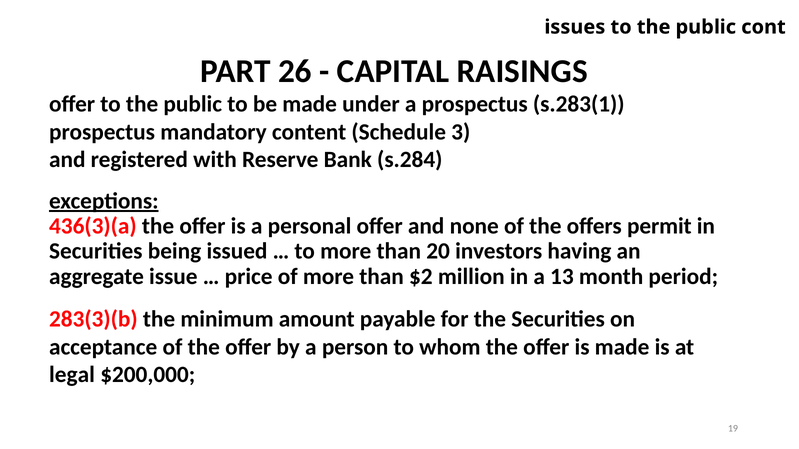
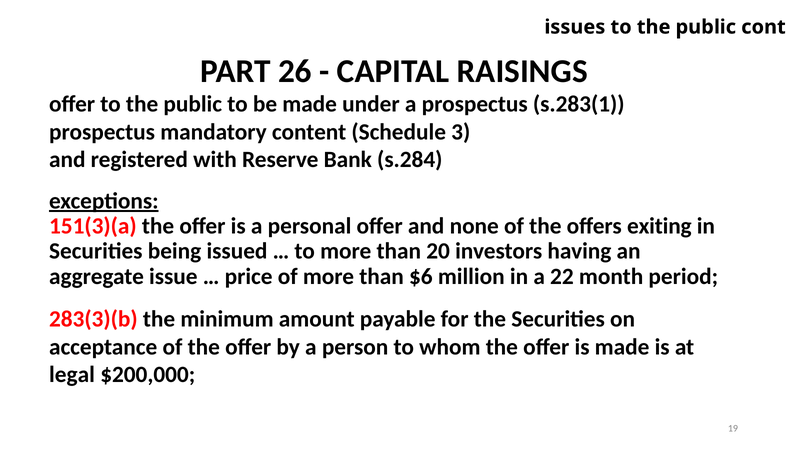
436(3)(a: 436(3)(a -> 151(3)(a
permit: permit -> exiting
$2: $2 -> $6
13: 13 -> 22
